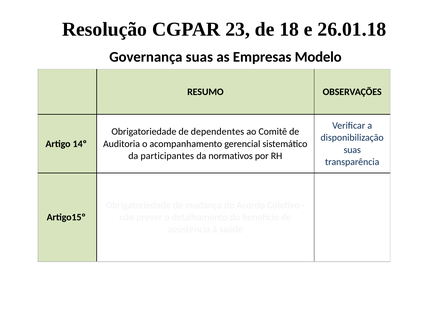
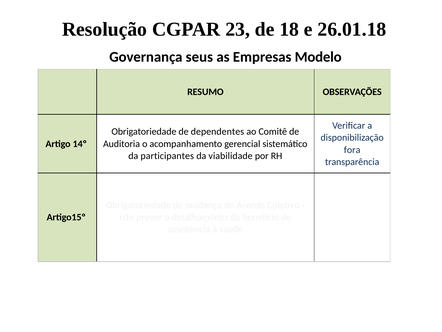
Governança suas: suas -> seus
suas at (352, 150): suas -> fora
normativos: normativos -> viabilidade
